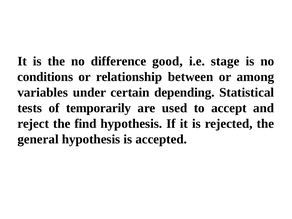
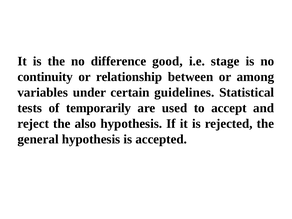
conditions: conditions -> continuity
depending: depending -> guidelines
find: find -> also
